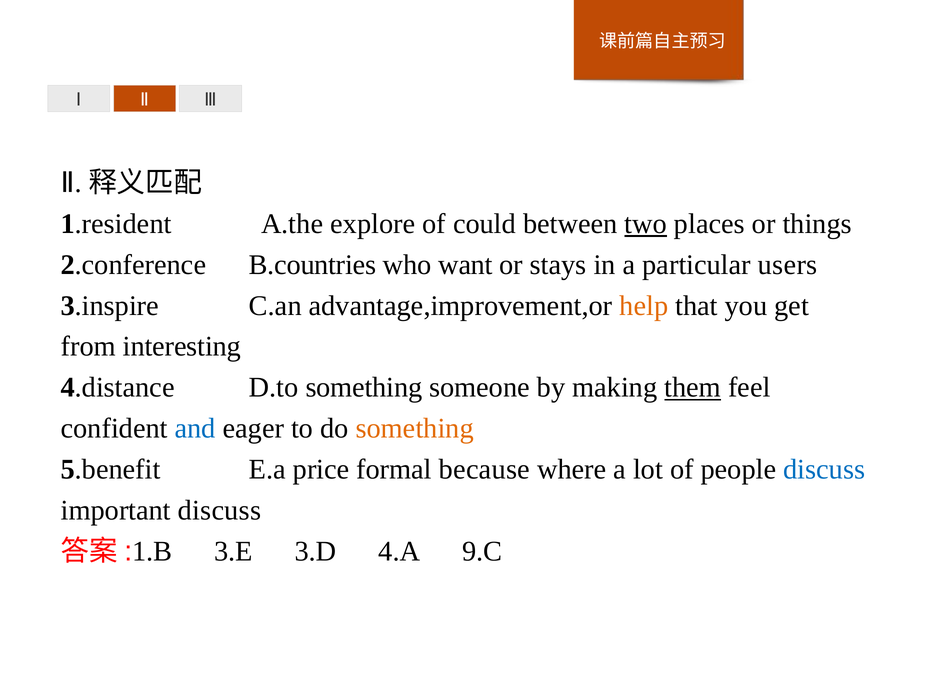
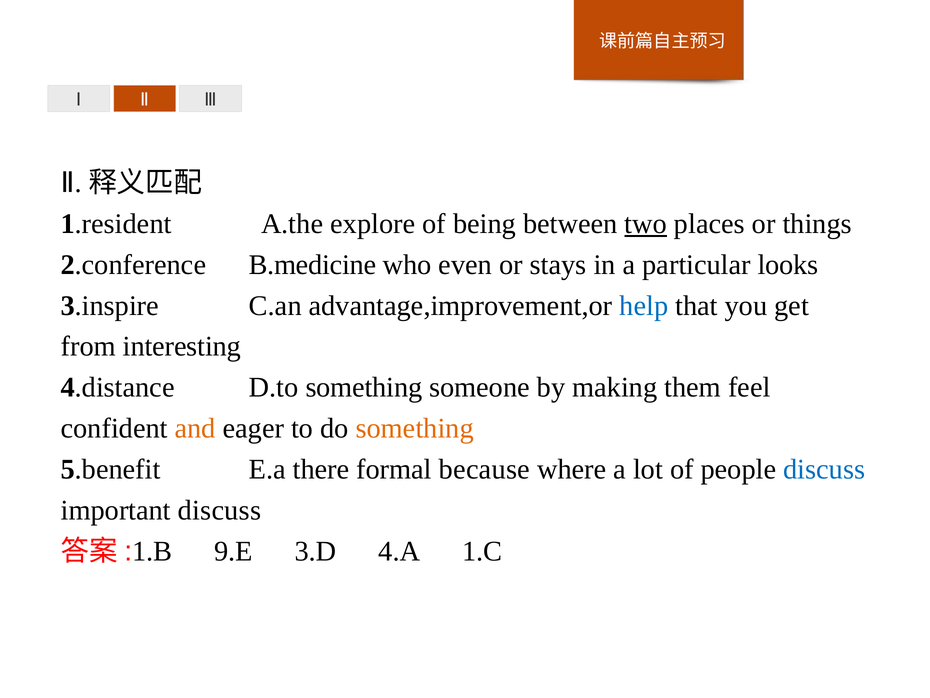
could: could -> being
B.countries: B.countries -> B.medicine
want: want -> even
users: users -> looks
help colour: orange -> blue
them underline: present -> none
and colour: blue -> orange
price: price -> there
3.E: 3.E -> 9.E
9.C: 9.C -> 1.C
